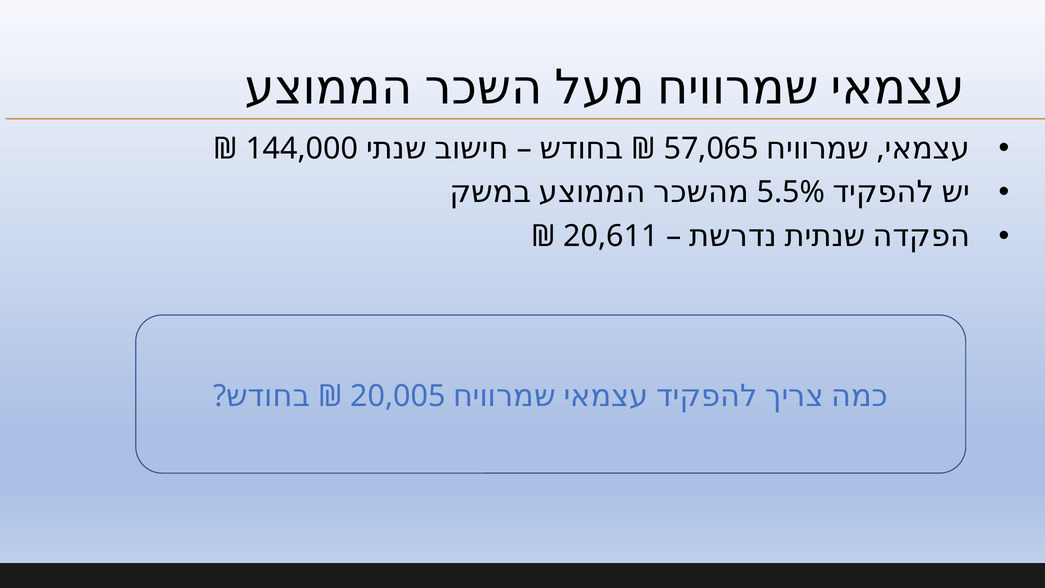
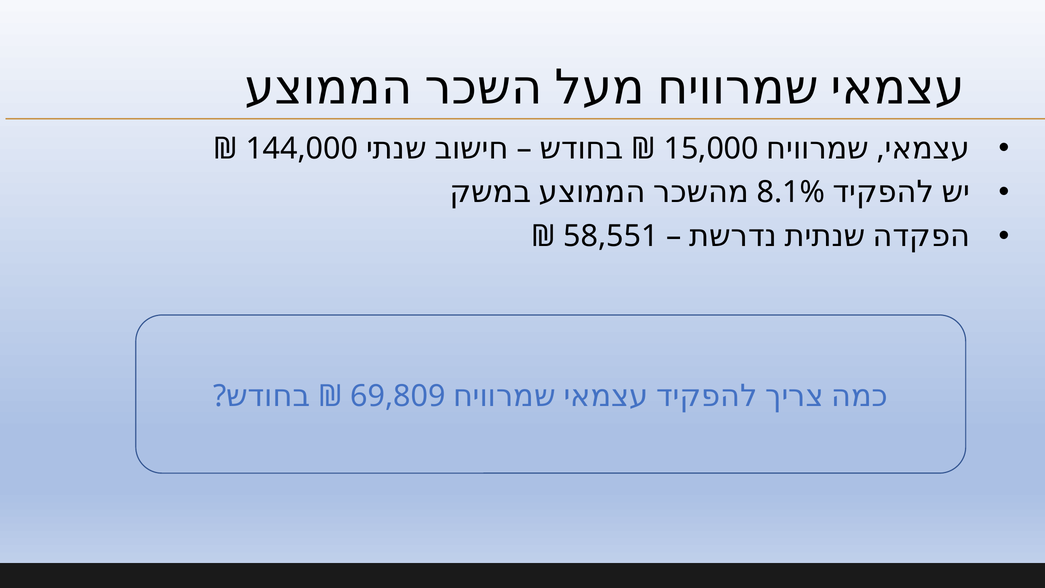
57,065: 57,065 -> 15,000
5.5%: 5.5% -> 8.1%
20,611: 20,611 -> 58,551
20,005: 20,005 -> 69,809
